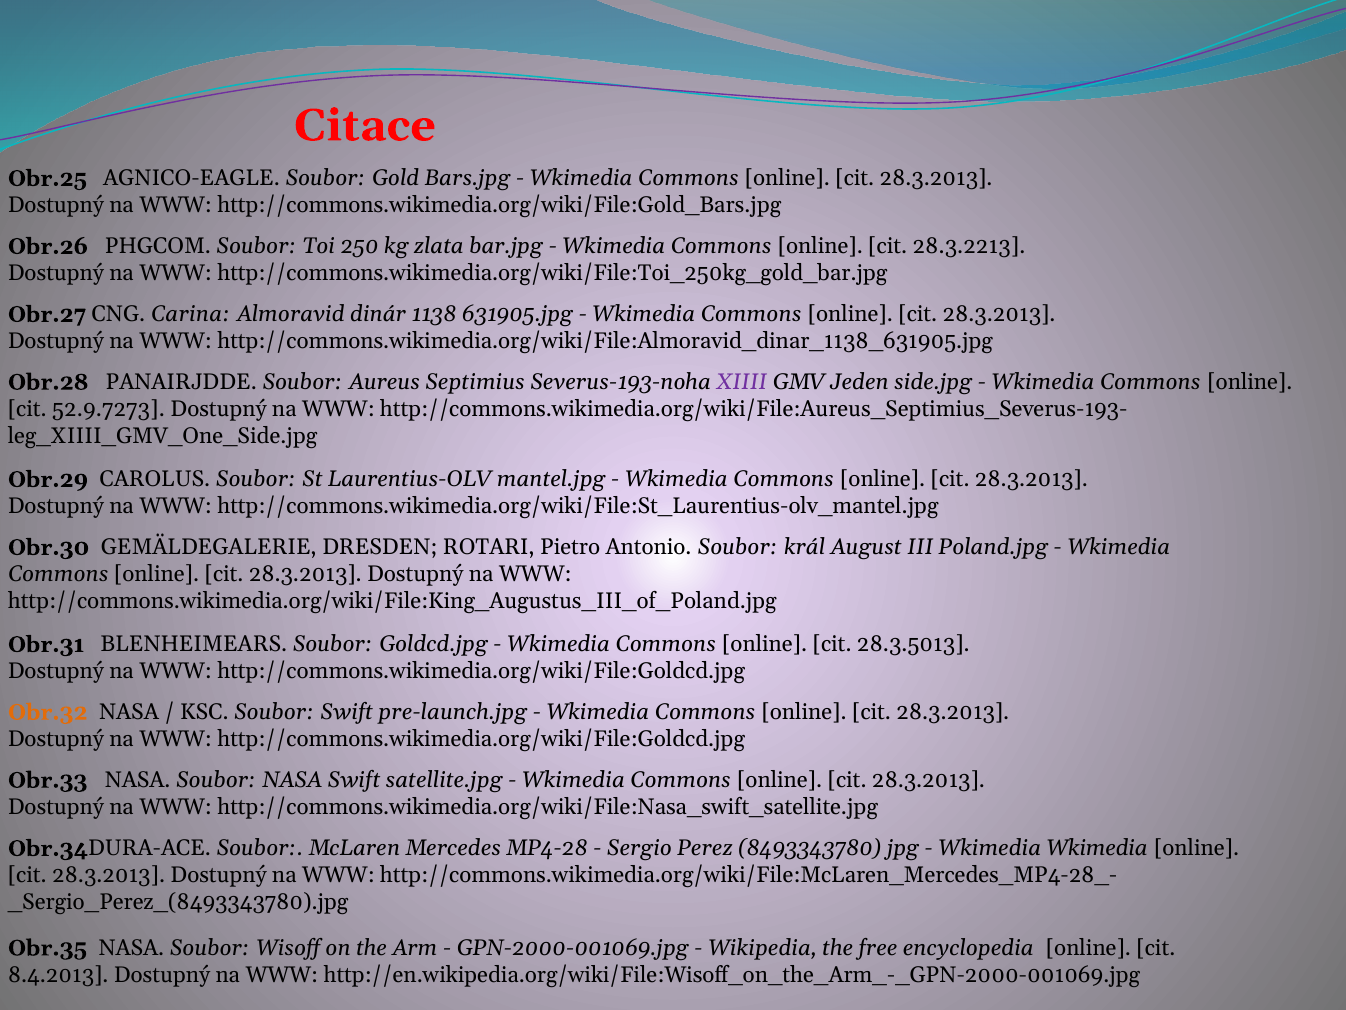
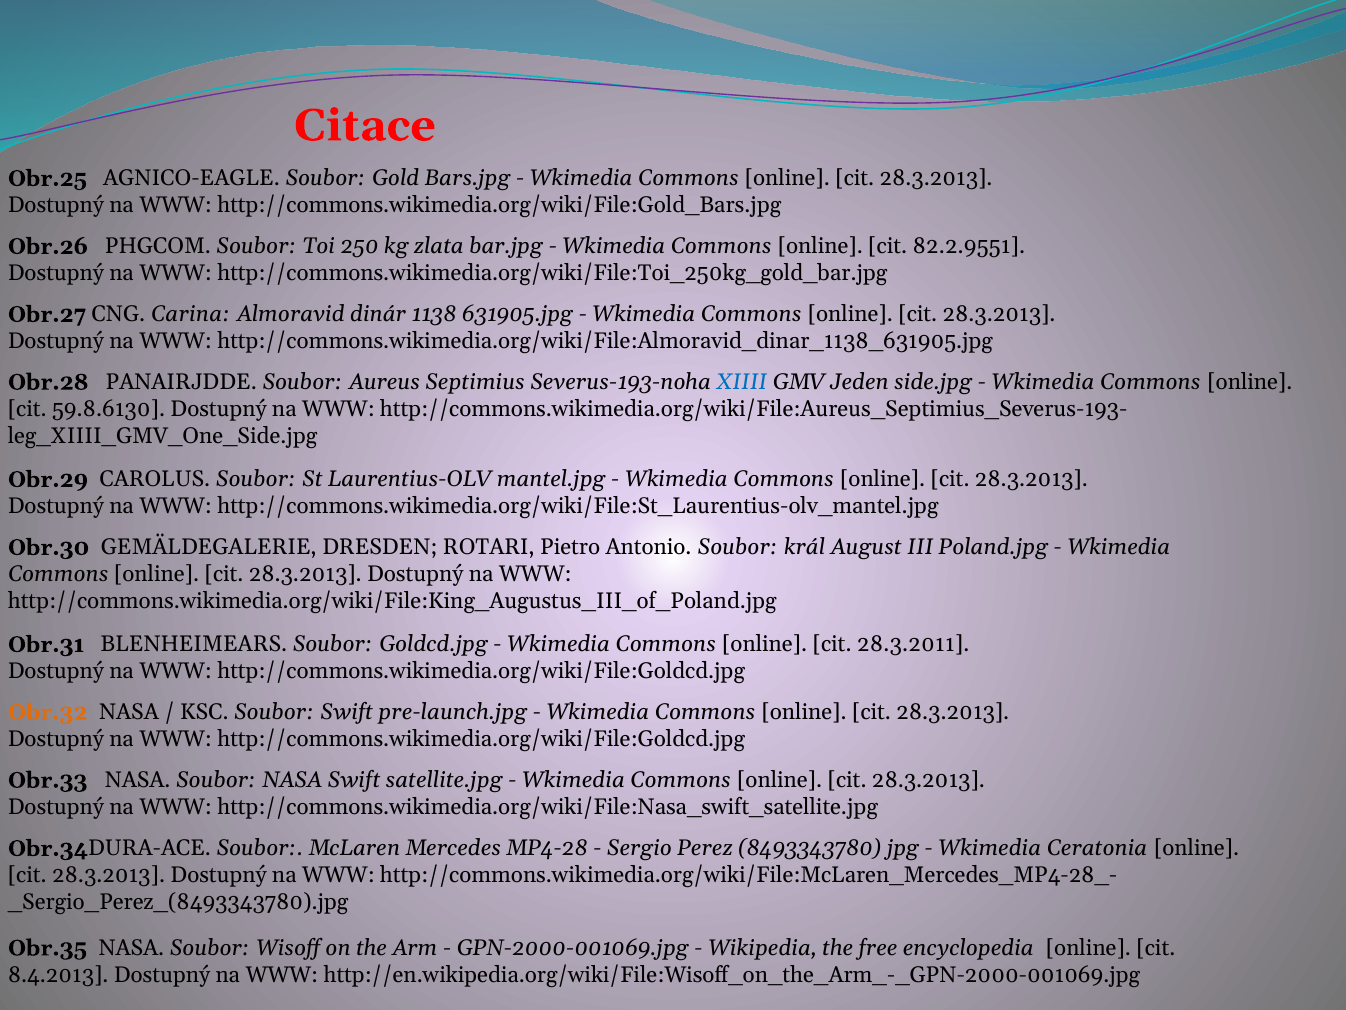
28.3.2213: 28.3.2213 -> 82.2.9551
XIIII colour: purple -> blue
52.9.7273: 52.9.7273 -> 59.8.6130
28.3.5013: 28.3.5013 -> 28.3.2011
Wkimedia Wkimedia: Wkimedia -> Ceratonia
